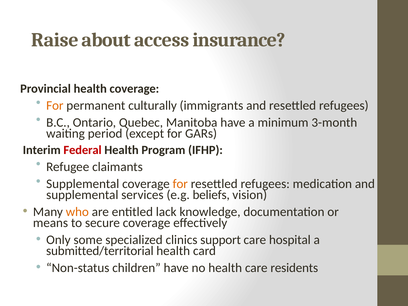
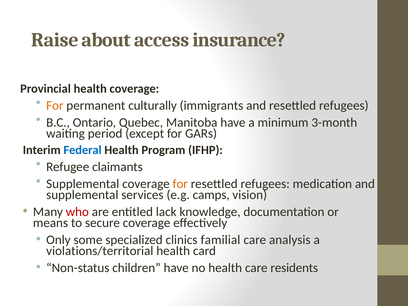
Federal colour: red -> blue
beliefs: beliefs -> camps
who colour: orange -> red
support: support -> familial
hospital: hospital -> analysis
submitted/territorial: submitted/territorial -> violations/territorial
